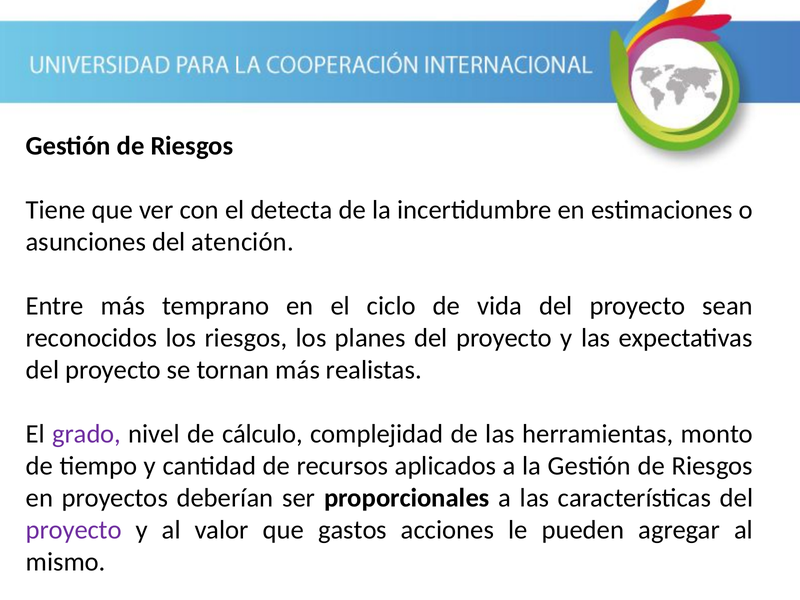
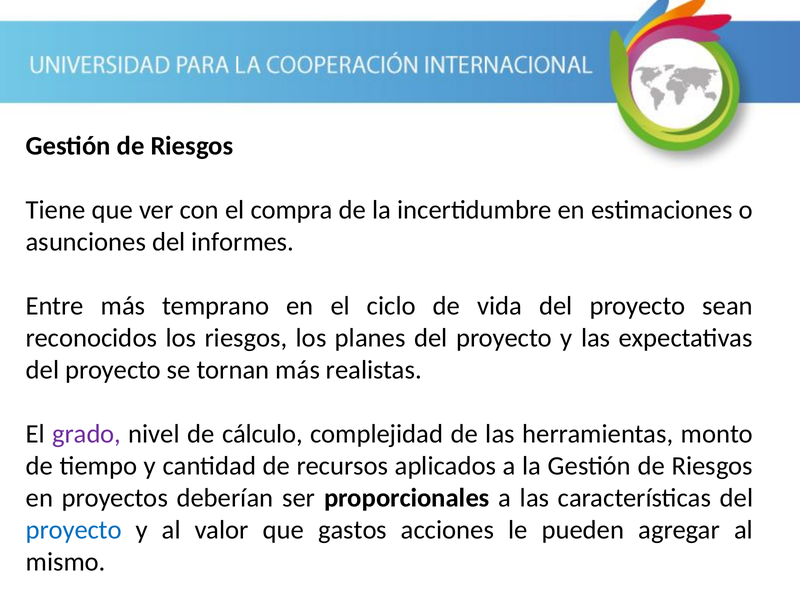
detecta: detecta -> compra
atención: atención -> informes
proyecto at (74, 530) colour: purple -> blue
